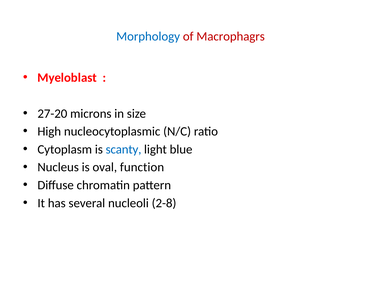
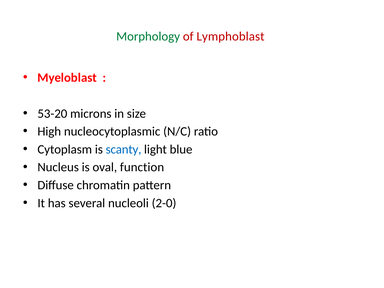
Morphology colour: blue -> green
Macrophagrs: Macrophagrs -> Lymphoblast
27-20: 27-20 -> 53-20
2-8: 2-8 -> 2-0
